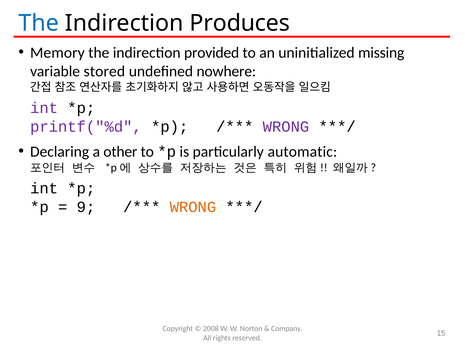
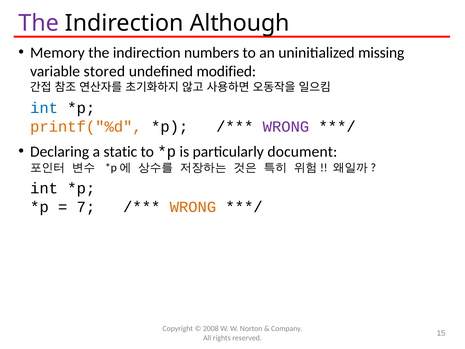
The at (39, 23) colour: blue -> purple
Produces: Produces -> Although
provided: provided -> numbers
nowhere: nowhere -> modified
int at (44, 108) colour: purple -> blue
printf("%d colour: purple -> orange
other: other -> static
automatic: automatic -> document
9: 9 -> 7
